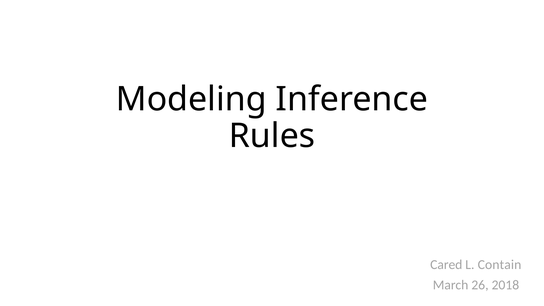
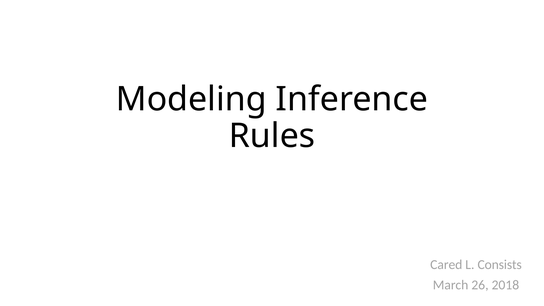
Contain: Contain -> Consists
